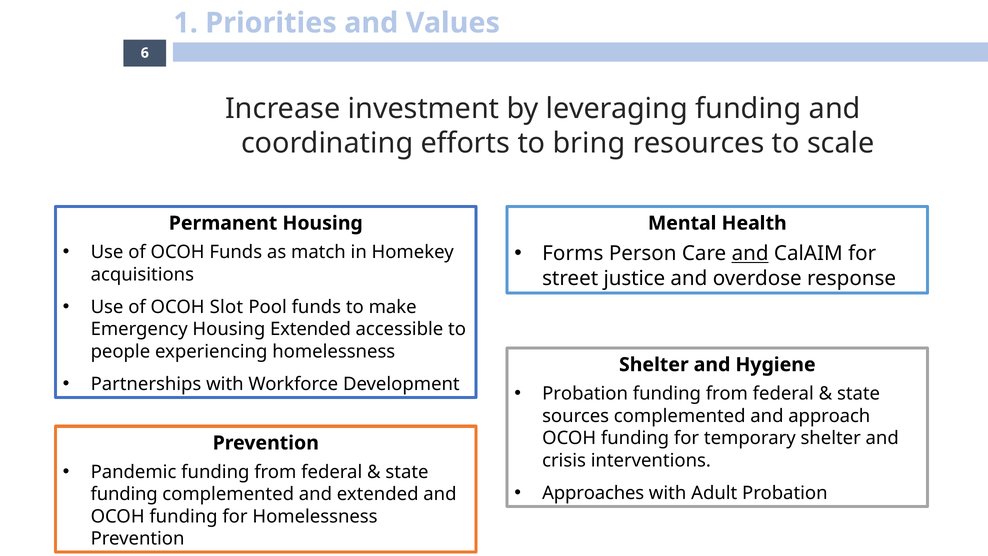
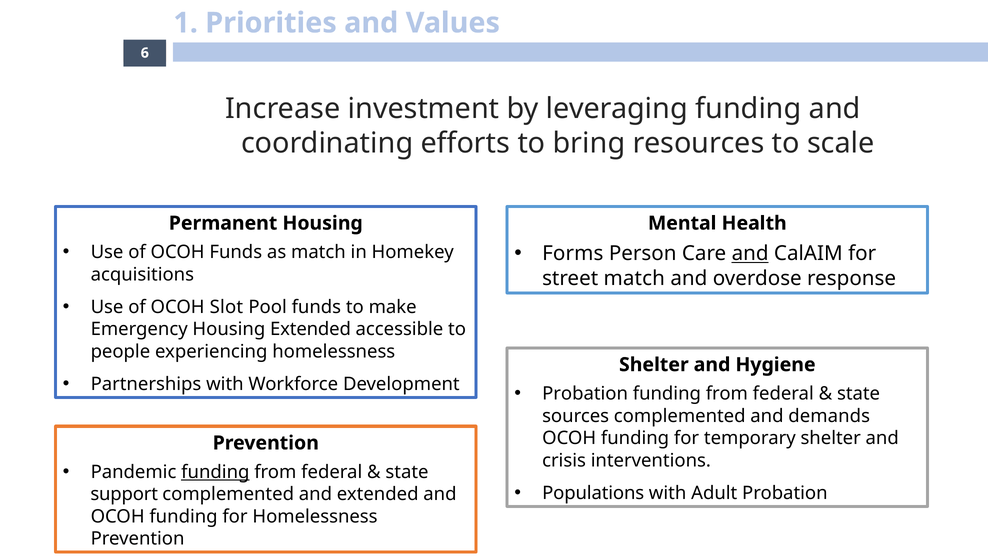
street justice: justice -> match
approach: approach -> demands
funding at (215, 472) underline: none -> present
Approaches: Approaches -> Populations
funding at (124, 494): funding -> support
